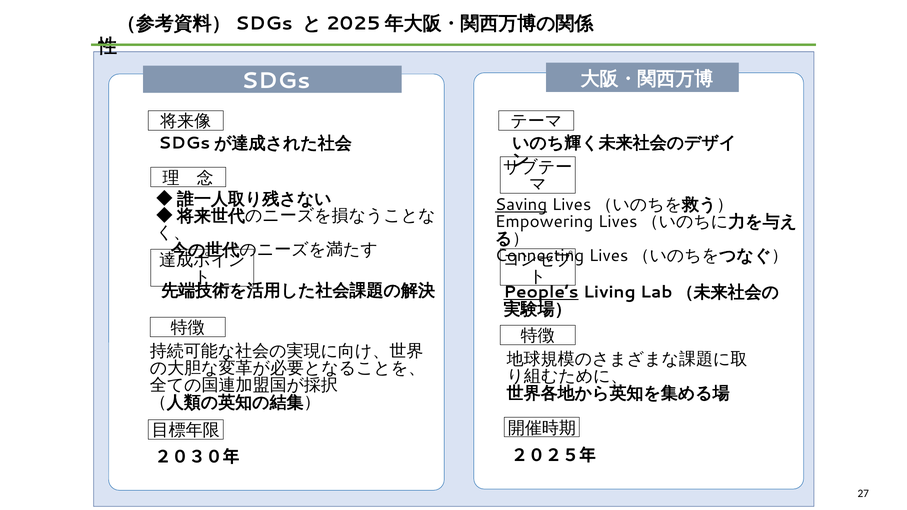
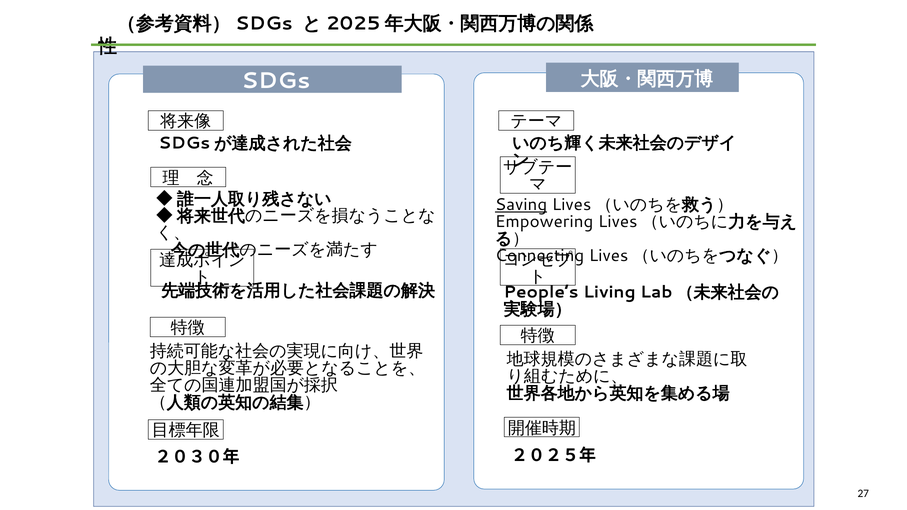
People’s underline: present -> none
